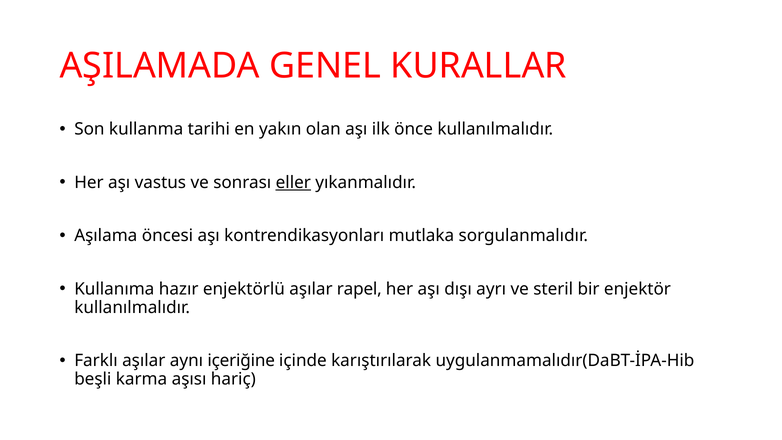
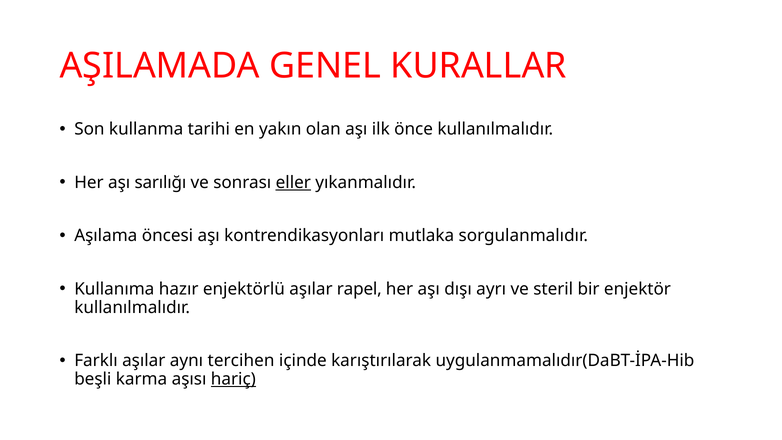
vastus: vastus -> sarılığı
içeriğine: içeriğine -> tercihen
hariç underline: none -> present
